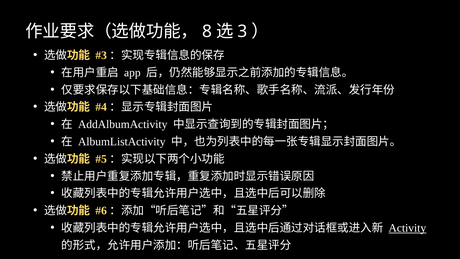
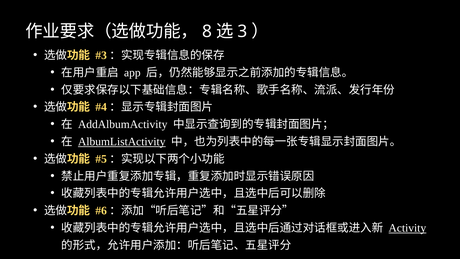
AlbumListActivity underline: none -> present
